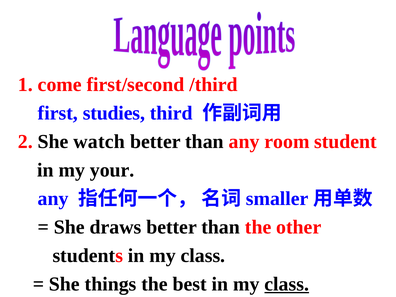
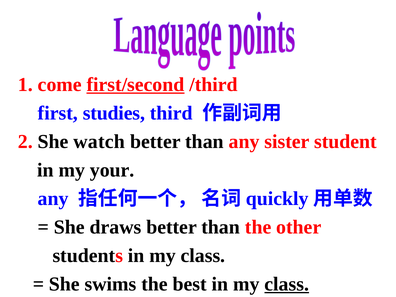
first/second underline: none -> present
room: room -> sister
smaller: smaller -> quickly
things: things -> swims
